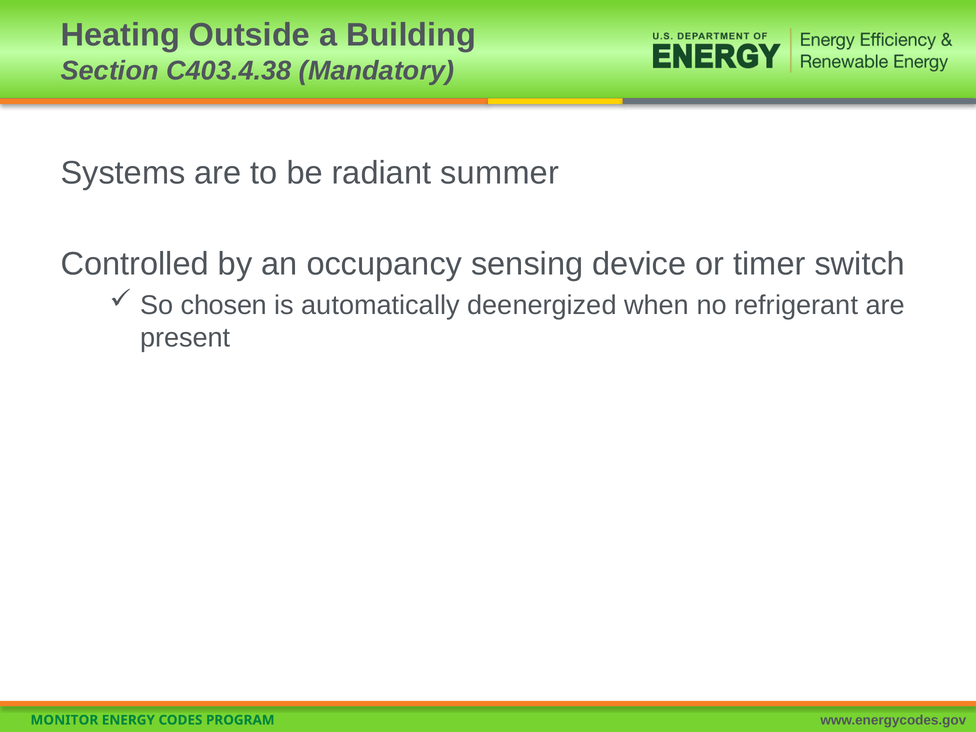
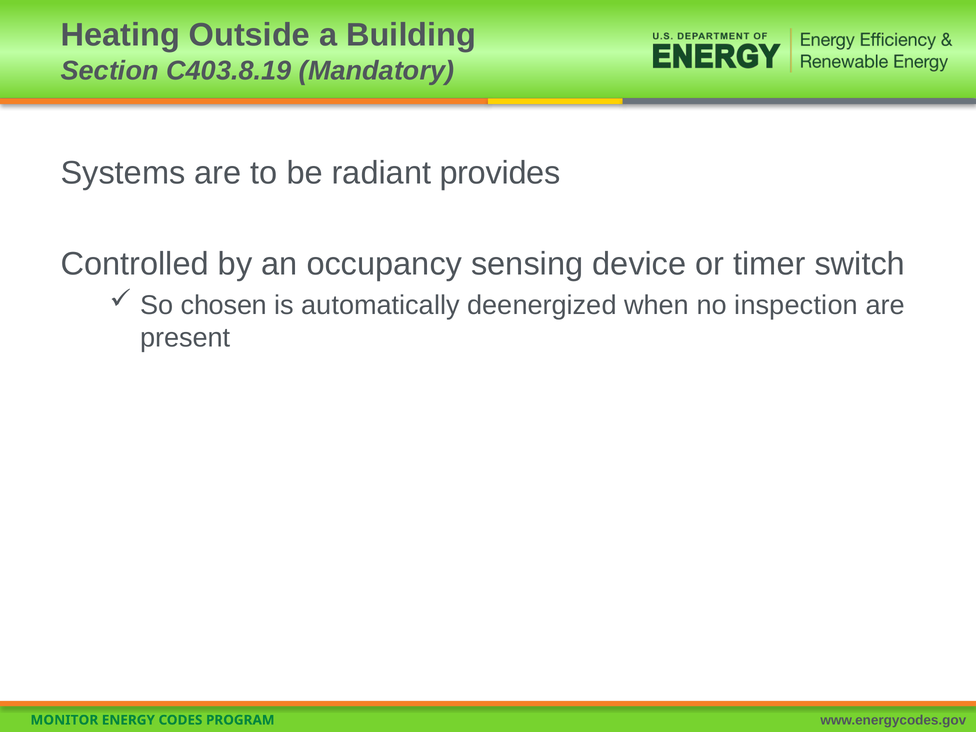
C403.4.38: C403.4.38 -> C403.8.19
summer: summer -> provides
refrigerant: refrigerant -> inspection
